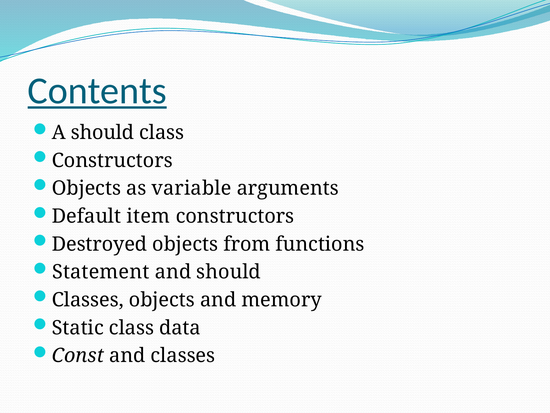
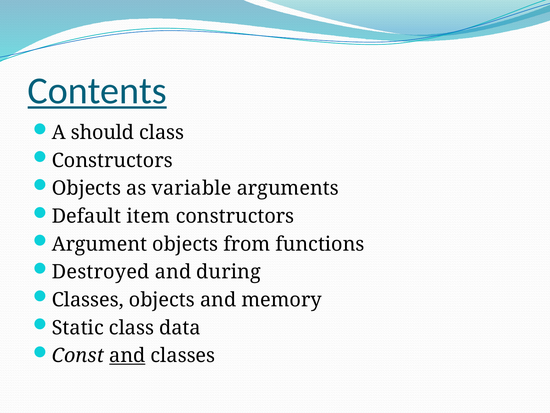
Destroyed: Destroyed -> Argument
Statement: Statement -> Destroyed
and should: should -> during
and at (127, 355) underline: none -> present
